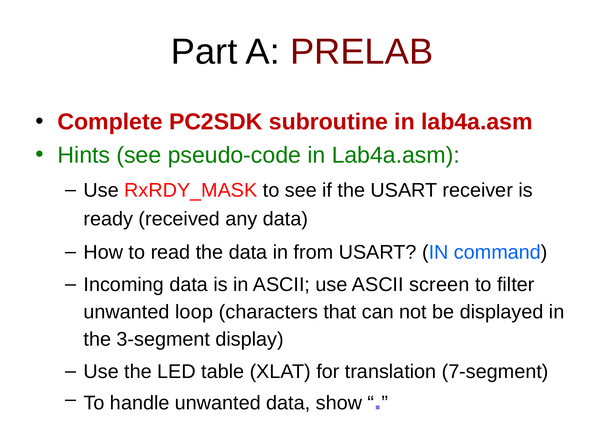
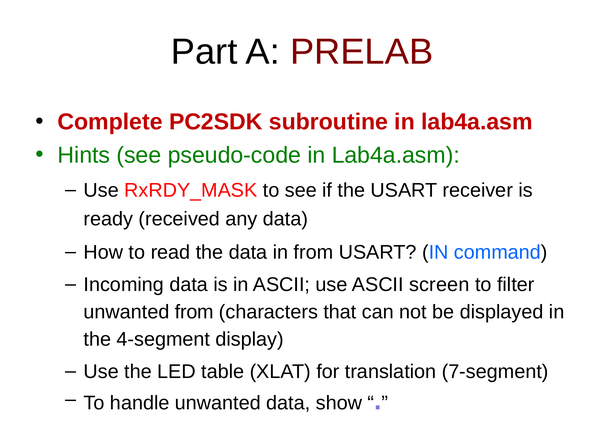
unwanted loop: loop -> from
3-segment: 3-segment -> 4-segment
